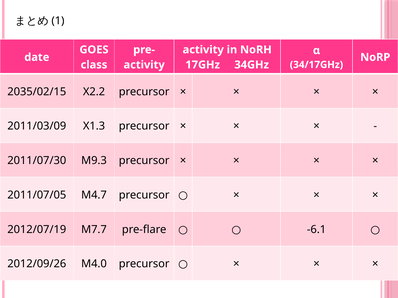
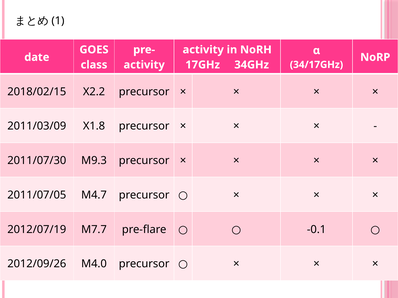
2035/02/15: 2035/02/15 -> 2018/02/15
X1.3: X1.3 -> X1.8
-6.1: -6.1 -> -0.1
